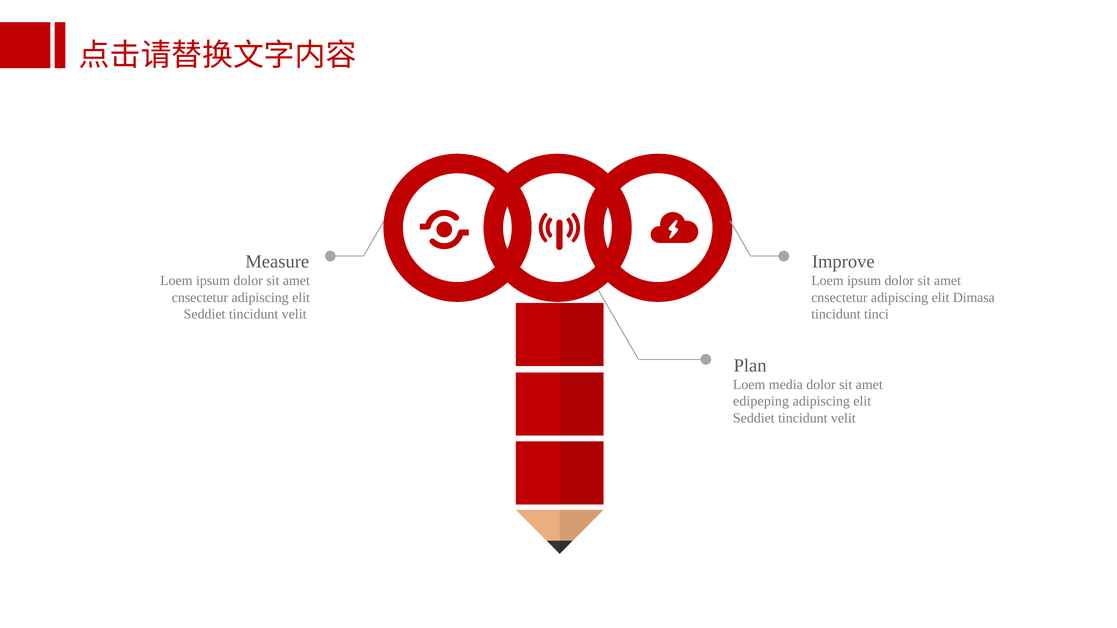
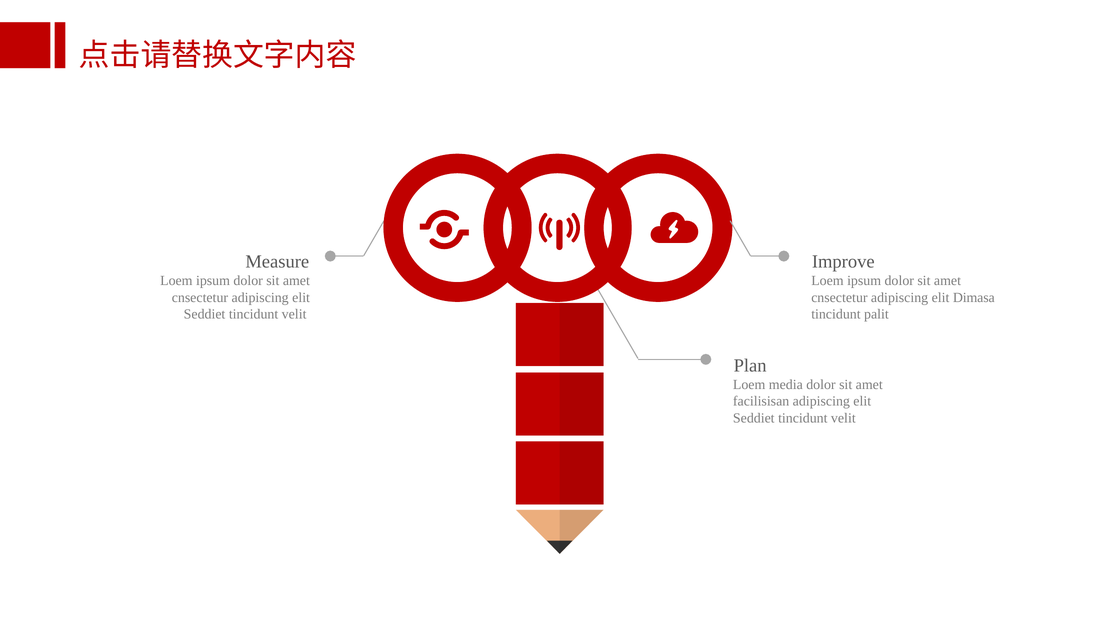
tinci: tinci -> palit
edipeping: edipeping -> facilisisan
